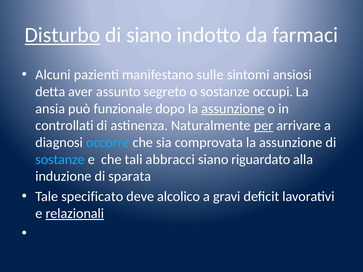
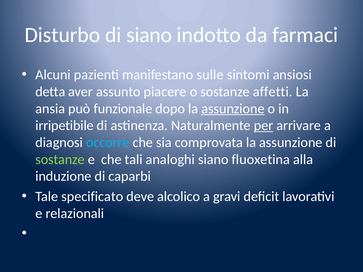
Disturbo underline: present -> none
segreto: segreto -> piacere
occupi: occupi -> affetti
controllati: controllati -> irripetibile
sostanze at (60, 160) colour: light blue -> light green
abbracci: abbracci -> analoghi
riguardato: riguardato -> fluoxetina
sparata: sparata -> caparbi
relazionali underline: present -> none
